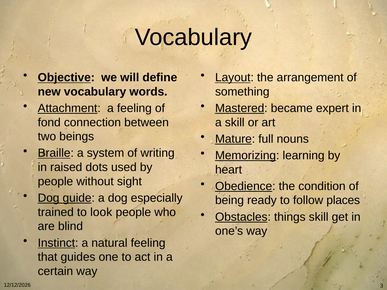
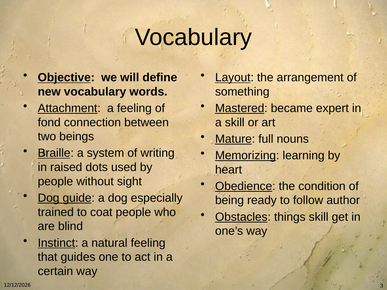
places: places -> author
look: look -> coat
